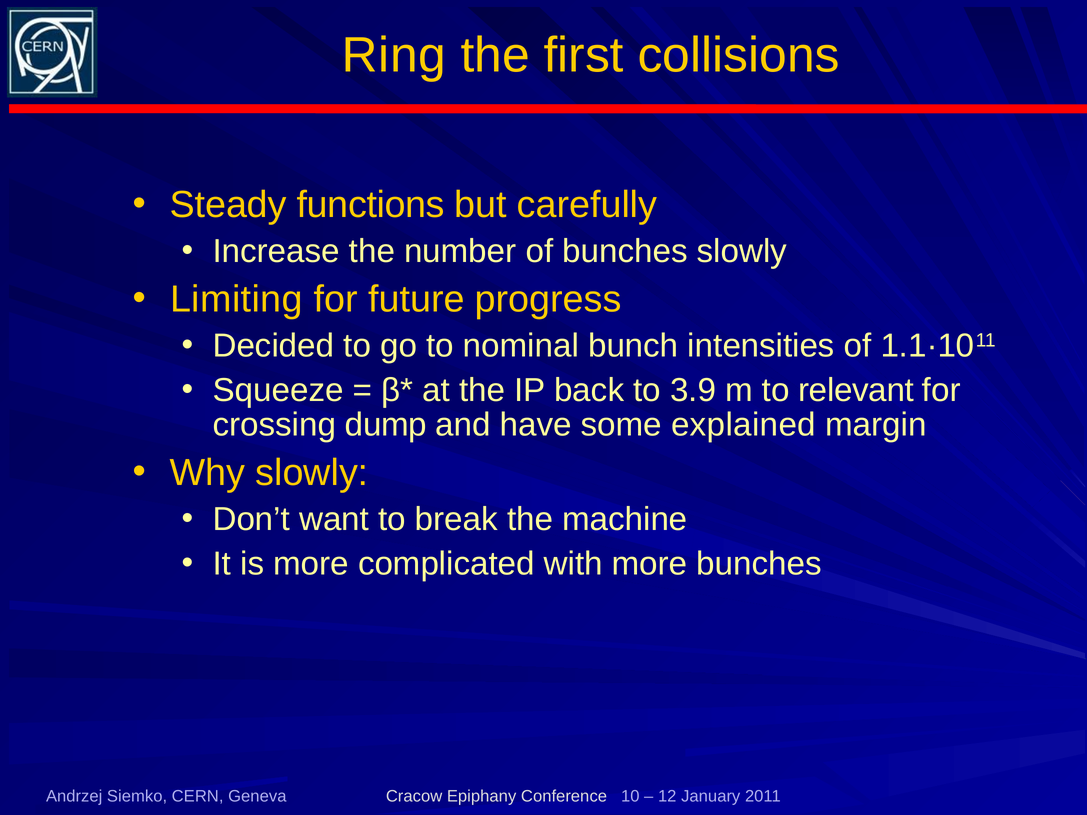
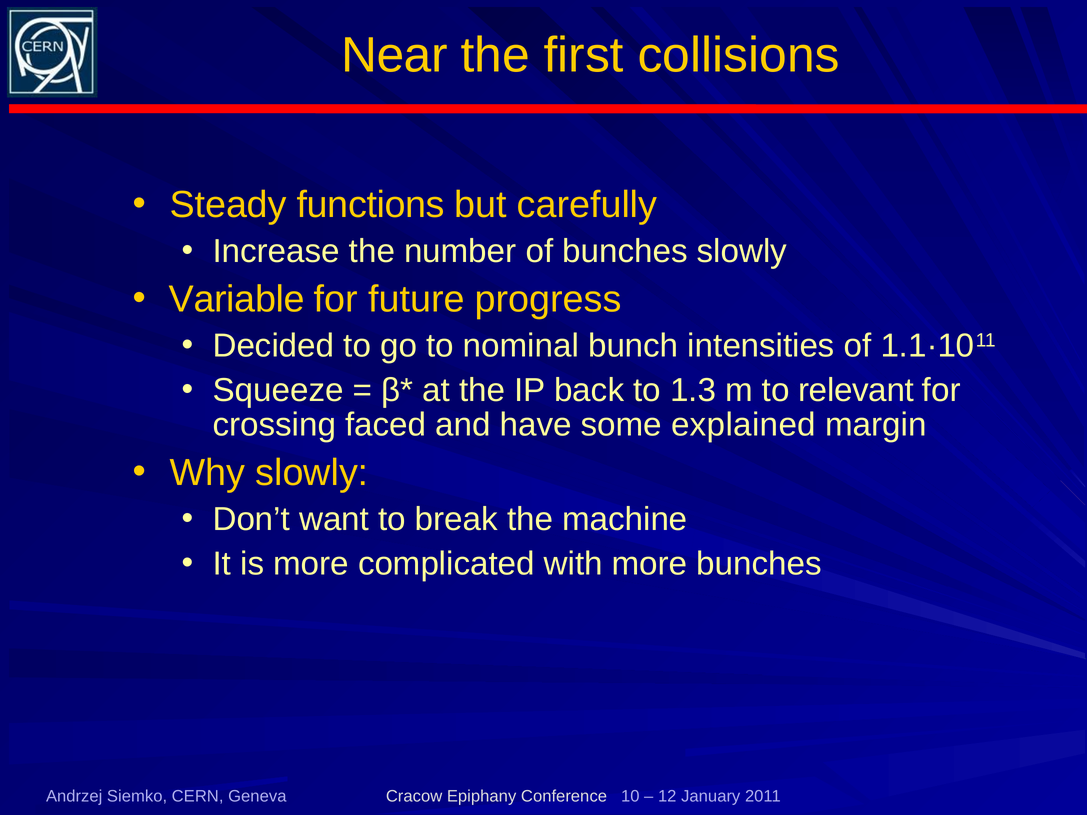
Ring: Ring -> Near
Limiting: Limiting -> Variable
3.9: 3.9 -> 1.3
dump: dump -> faced
